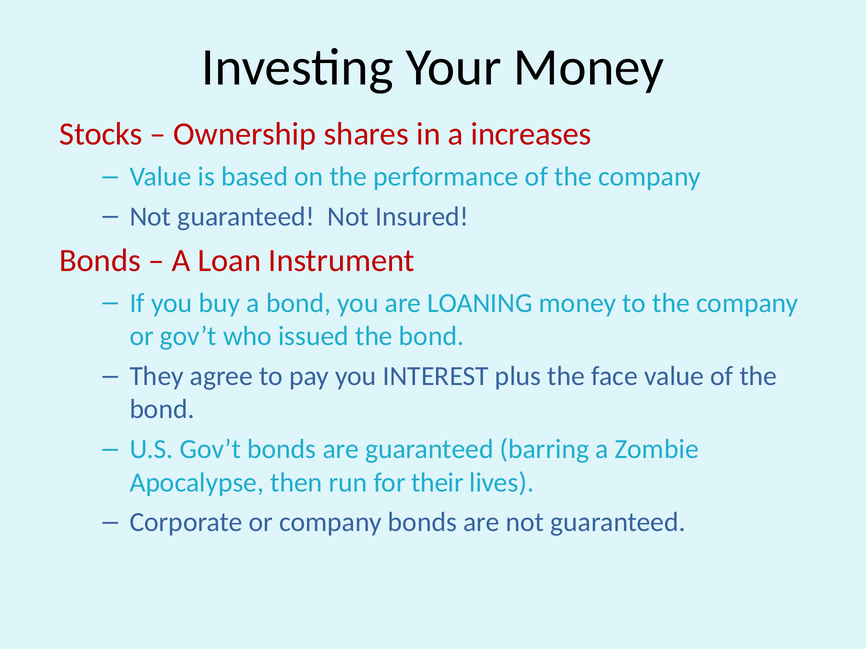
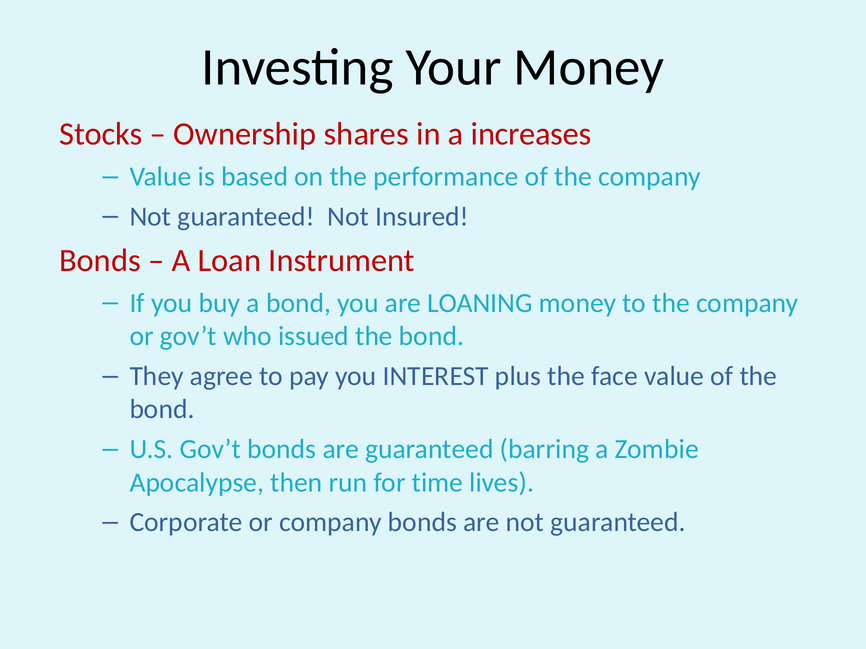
their: their -> time
